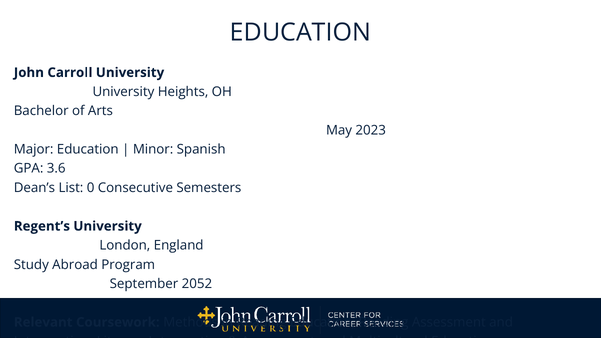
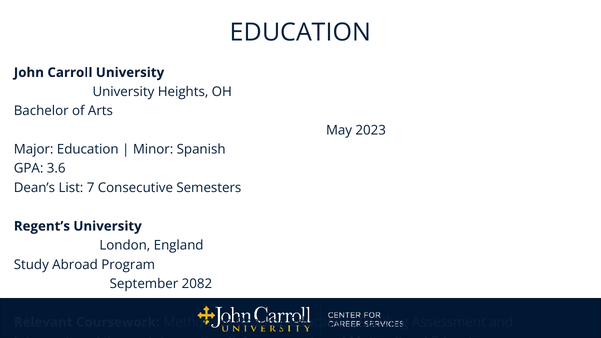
0: 0 -> 7
2052: 2052 -> 2082
